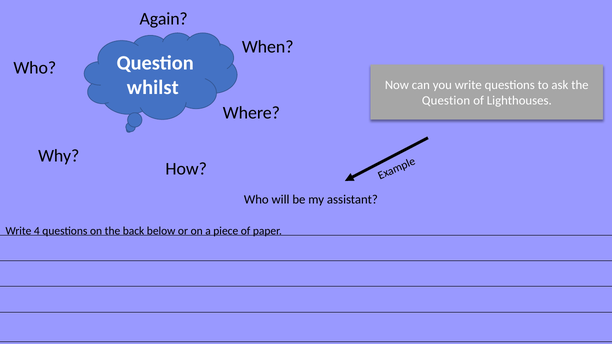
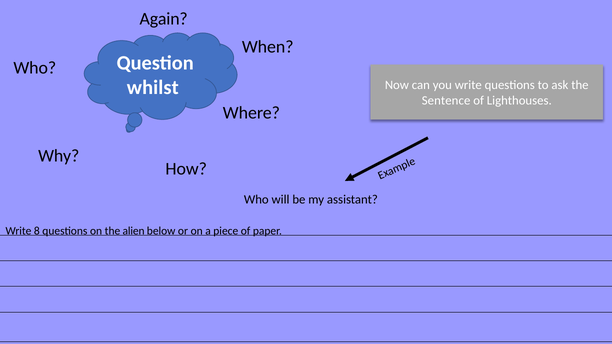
Question at (446, 101): Question -> Sentence
4: 4 -> 8
back: back -> alien
